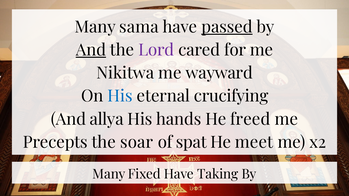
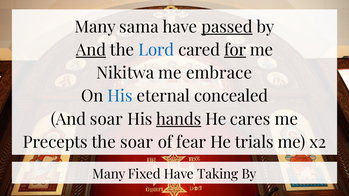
Lord colour: purple -> blue
for underline: none -> present
wayward: wayward -> embrace
crucifying: crucifying -> concealed
And allya: allya -> soar
hands underline: none -> present
freed: freed -> cares
spat: spat -> fear
meet: meet -> trials
